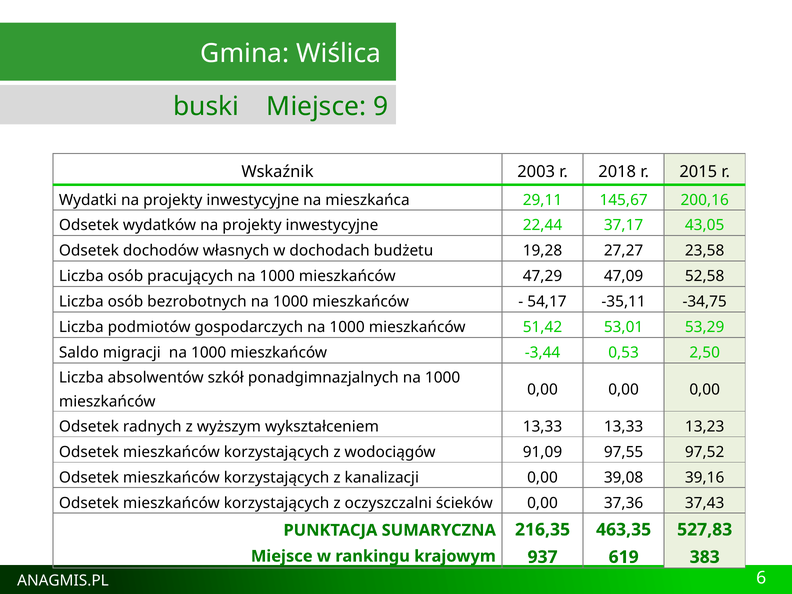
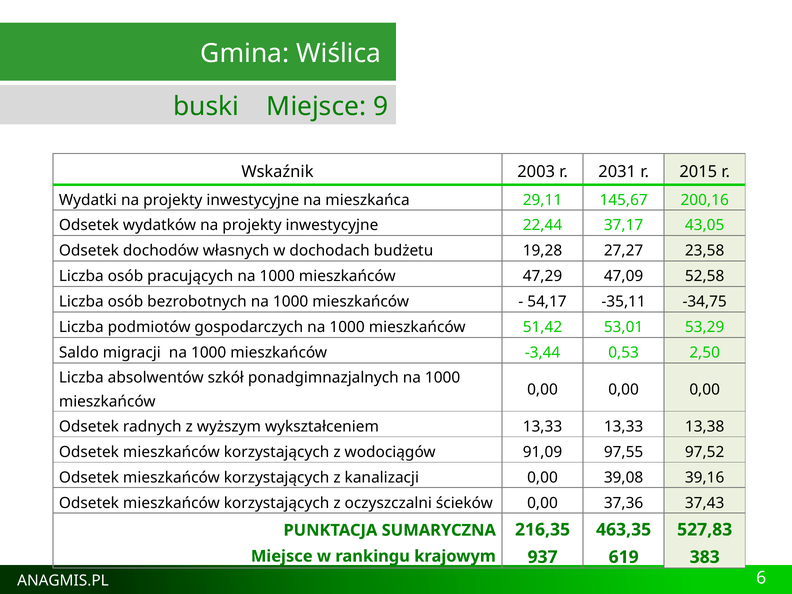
2018: 2018 -> 2031
13,23: 13,23 -> 13,38
